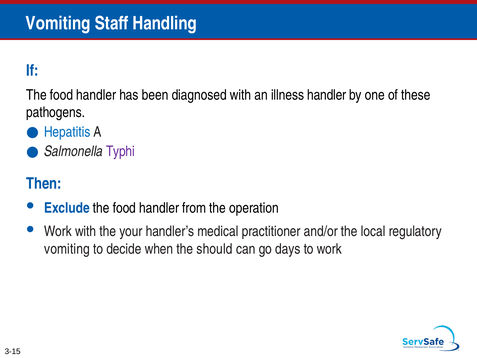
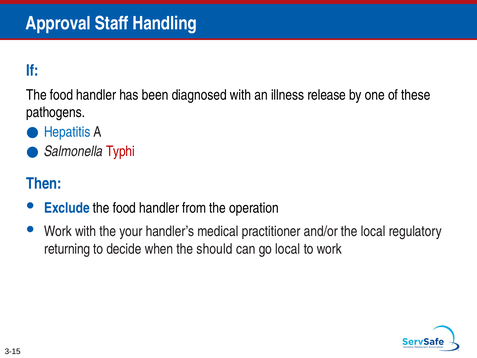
Vomiting at (58, 23): Vomiting -> Approval
illness handler: handler -> release
Typhi colour: purple -> red
vomiting at (67, 249): vomiting -> returning
go days: days -> local
